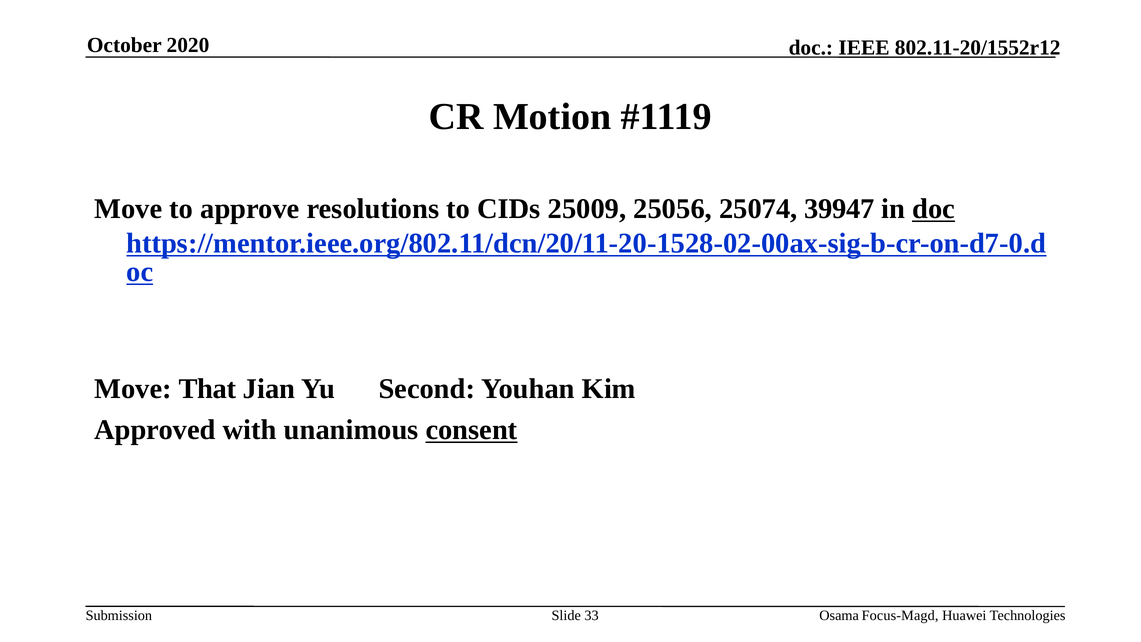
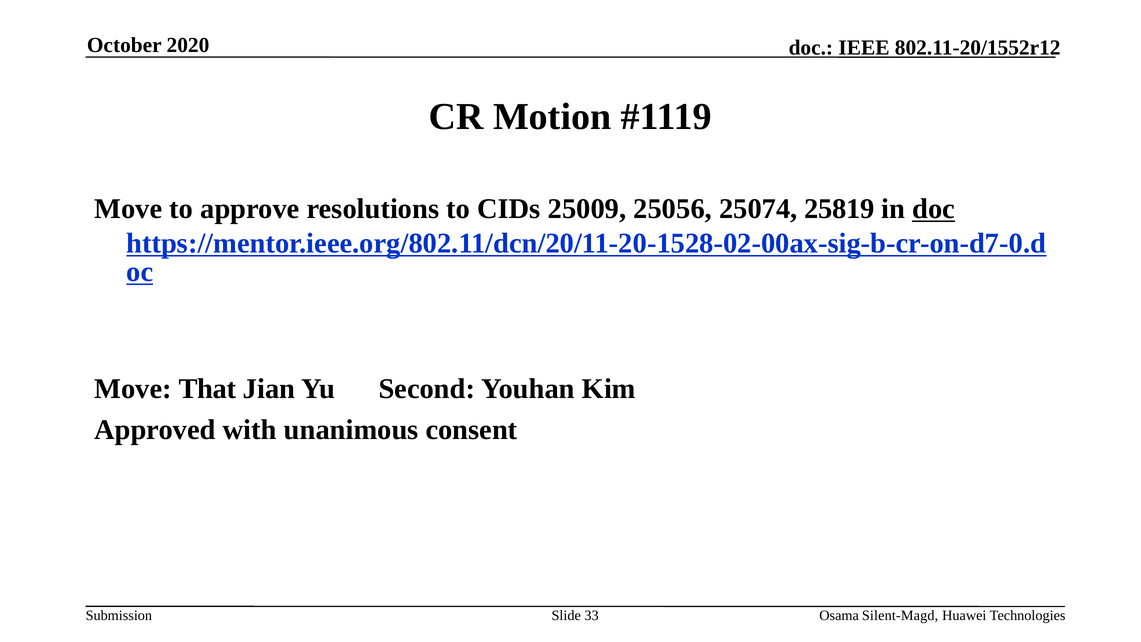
39947: 39947 -> 25819
consent underline: present -> none
Focus-Magd: Focus-Magd -> Silent-Magd
